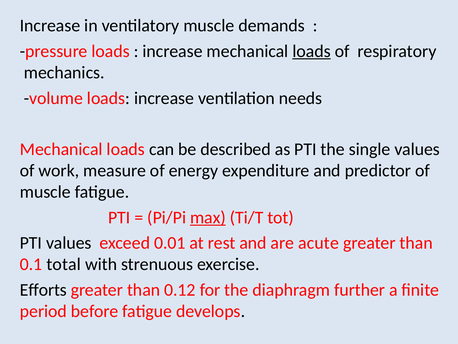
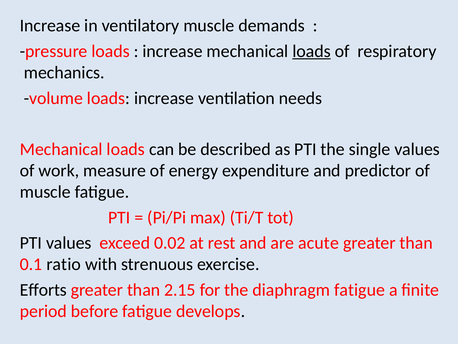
max underline: present -> none
0.01: 0.01 -> 0.02
total: total -> ratio
0.12: 0.12 -> 2.15
diaphragm further: further -> fatigue
